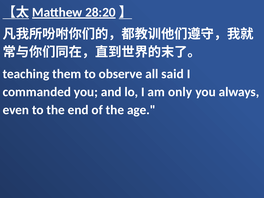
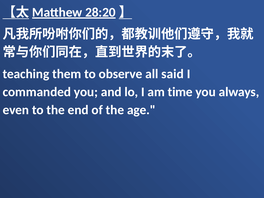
only: only -> time
